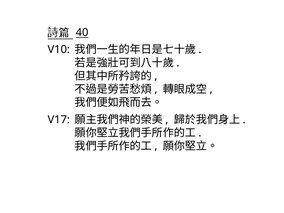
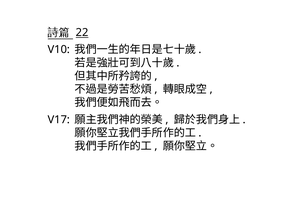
40: 40 -> 22
